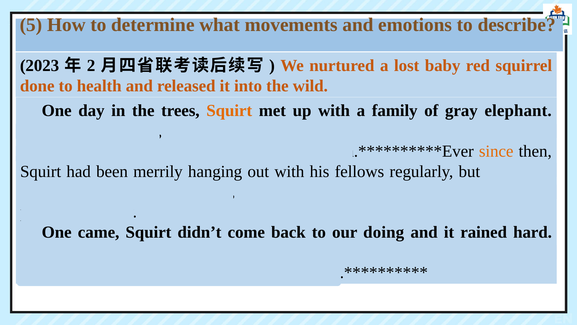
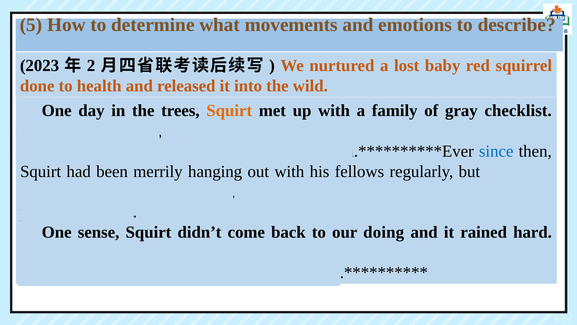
elephant: elephant -> checklist
since colour: orange -> blue
One came: came -> sense
